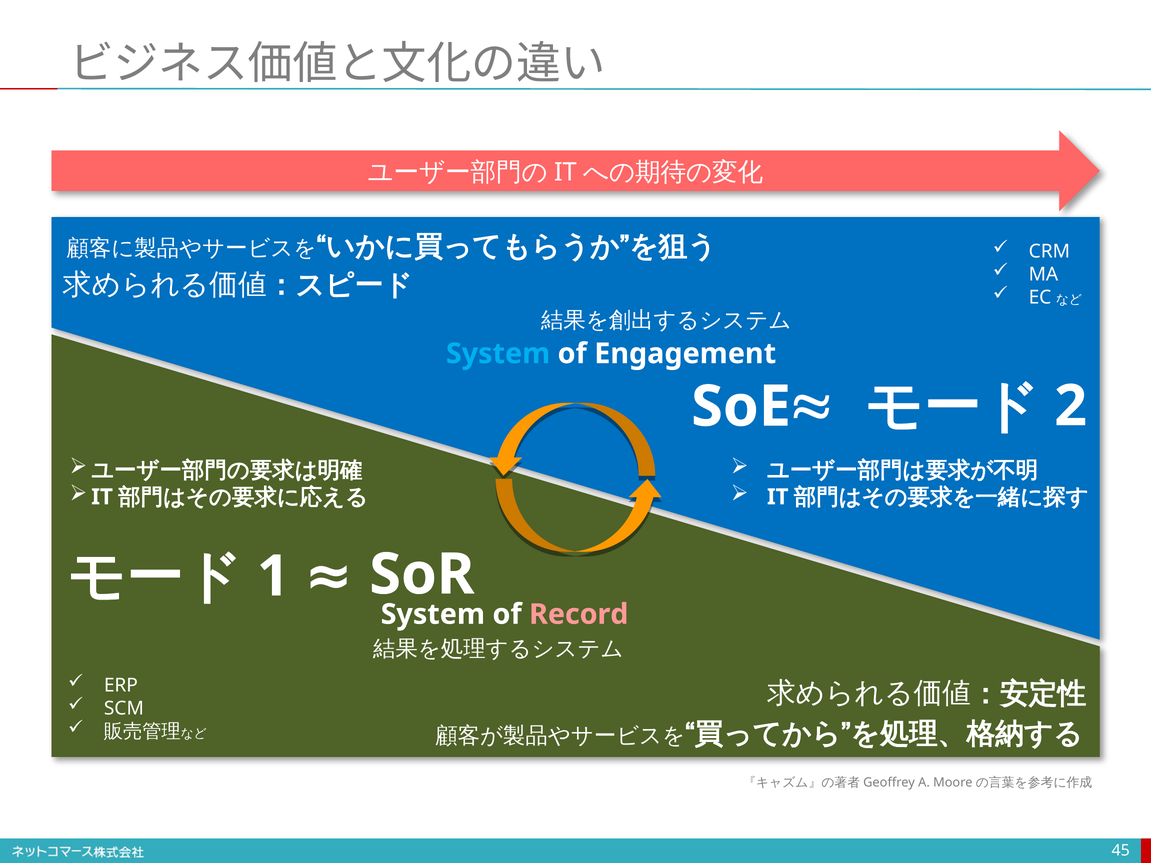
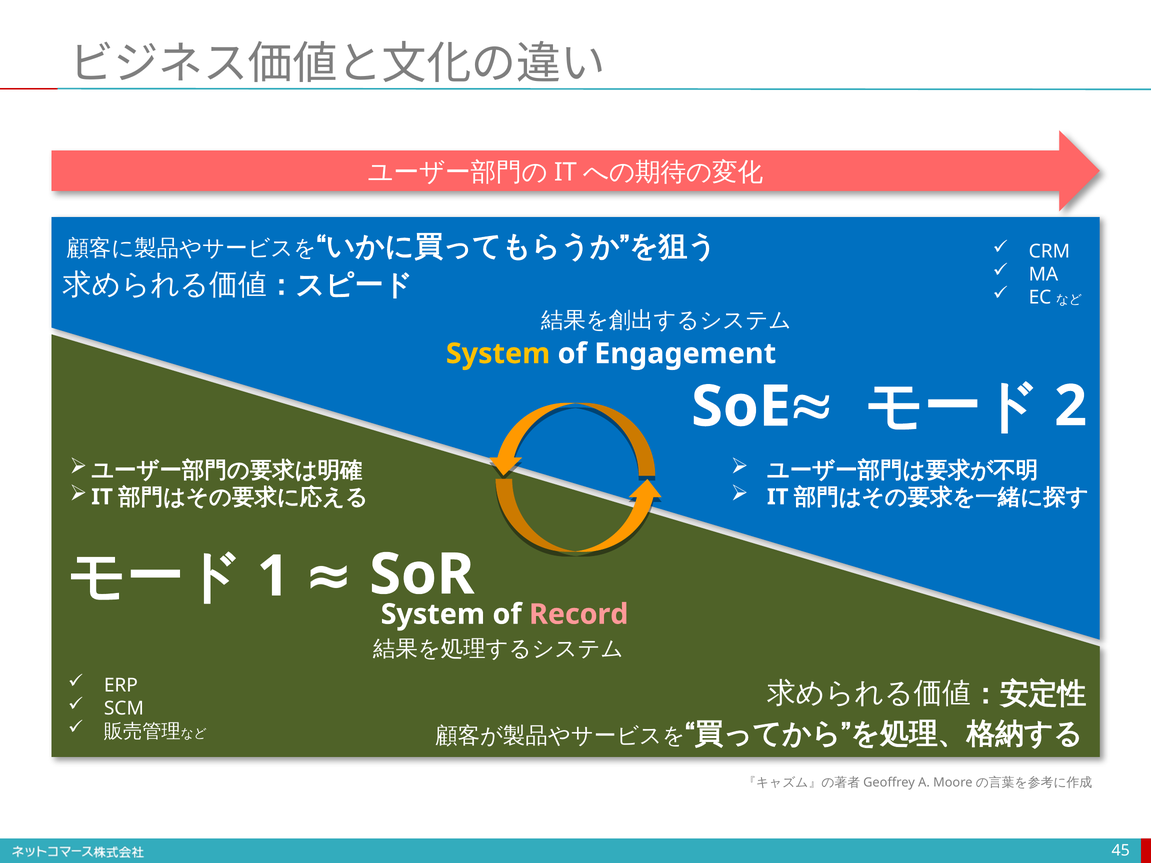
System at (498, 354) colour: light blue -> yellow
